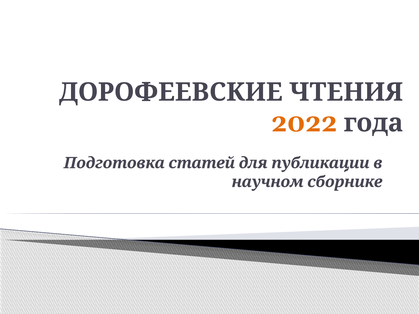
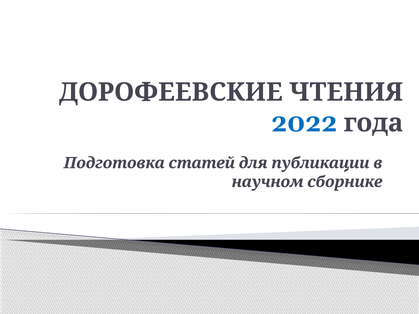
2022 colour: orange -> blue
